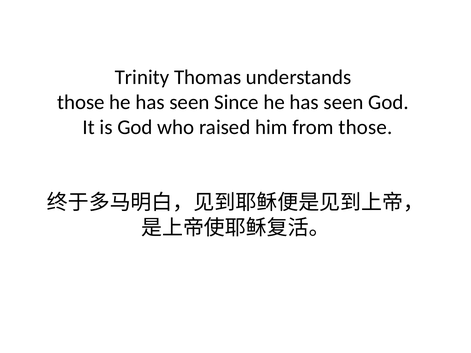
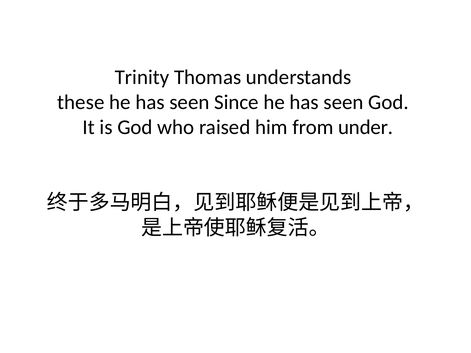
those at (81, 102): those -> these
from those: those -> under
